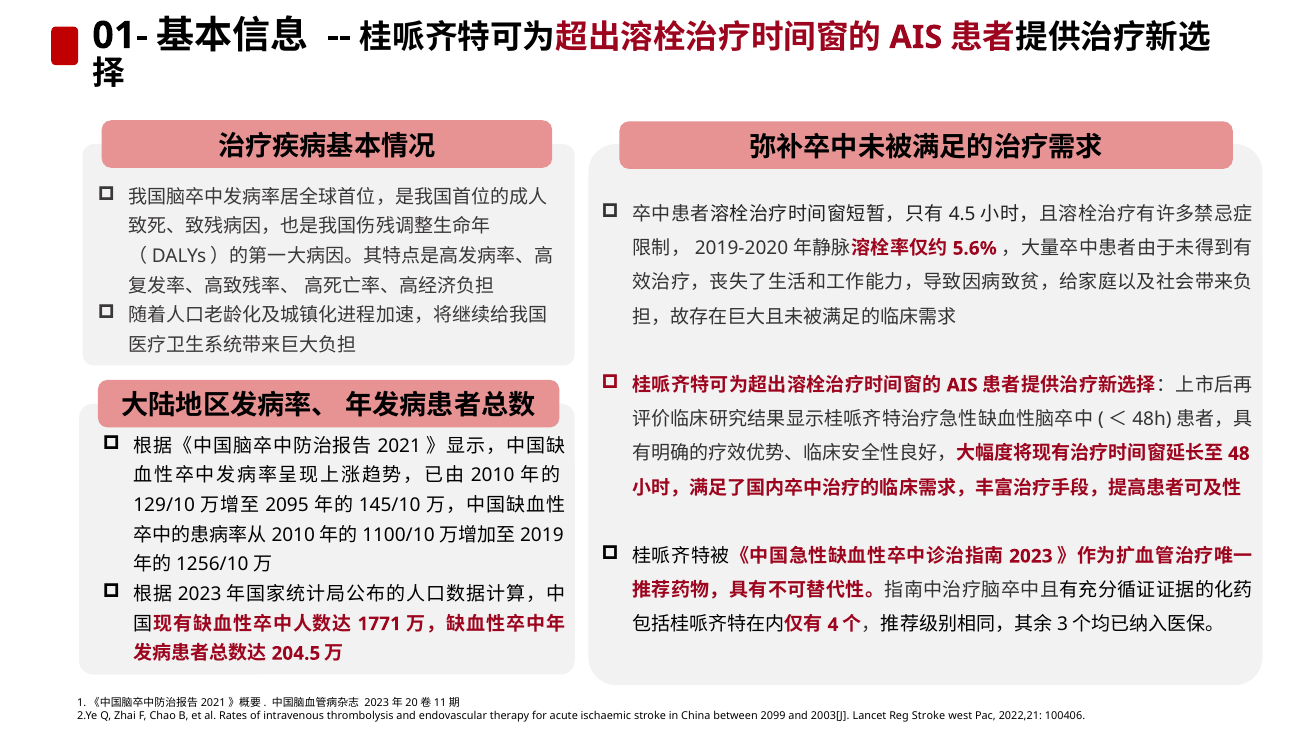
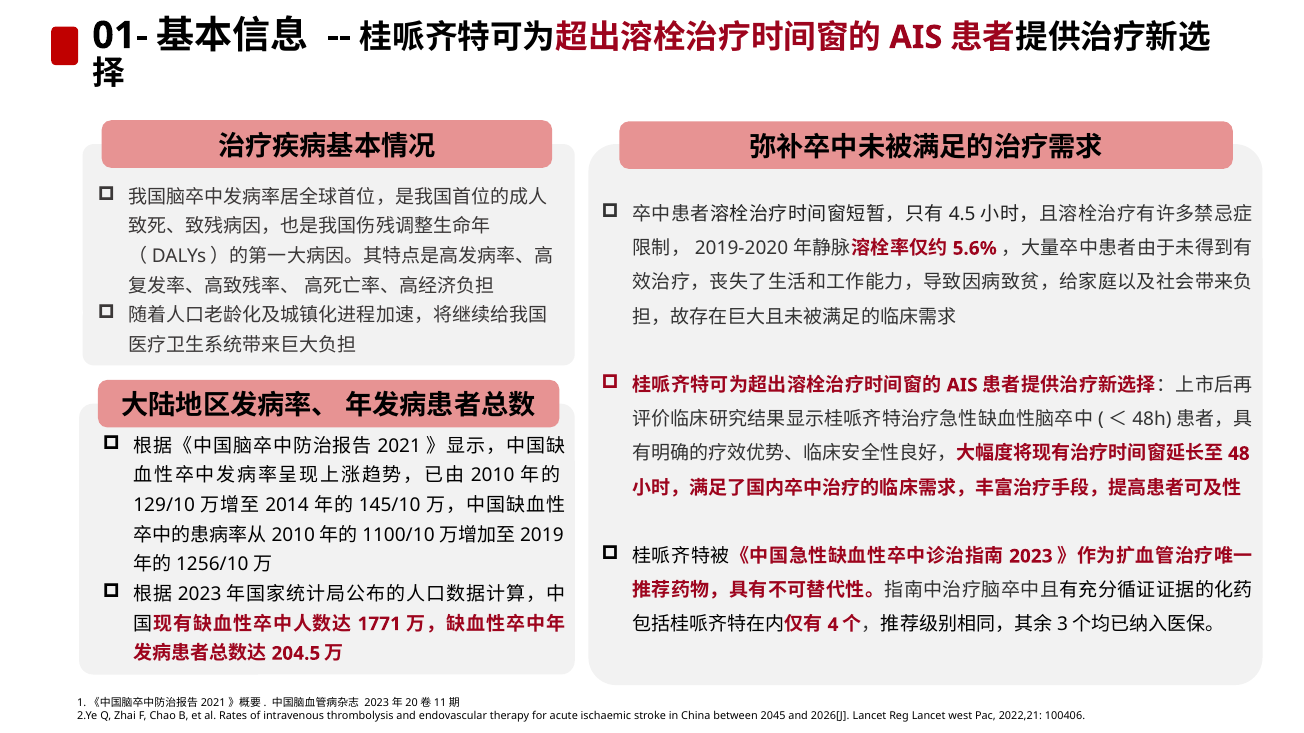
2095: 2095 -> 2014
2099: 2099 -> 2045
2003[J: 2003[J -> 2026[J
Reg Stroke: Stroke -> Lancet
